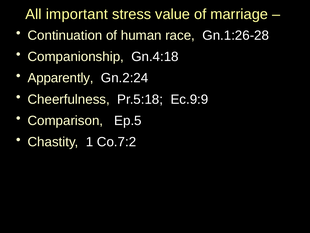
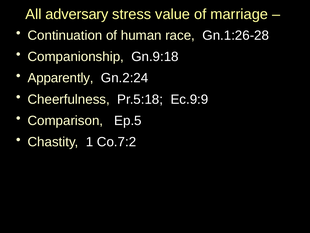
important: important -> adversary
Gn.4:18: Gn.4:18 -> Gn.9:18
